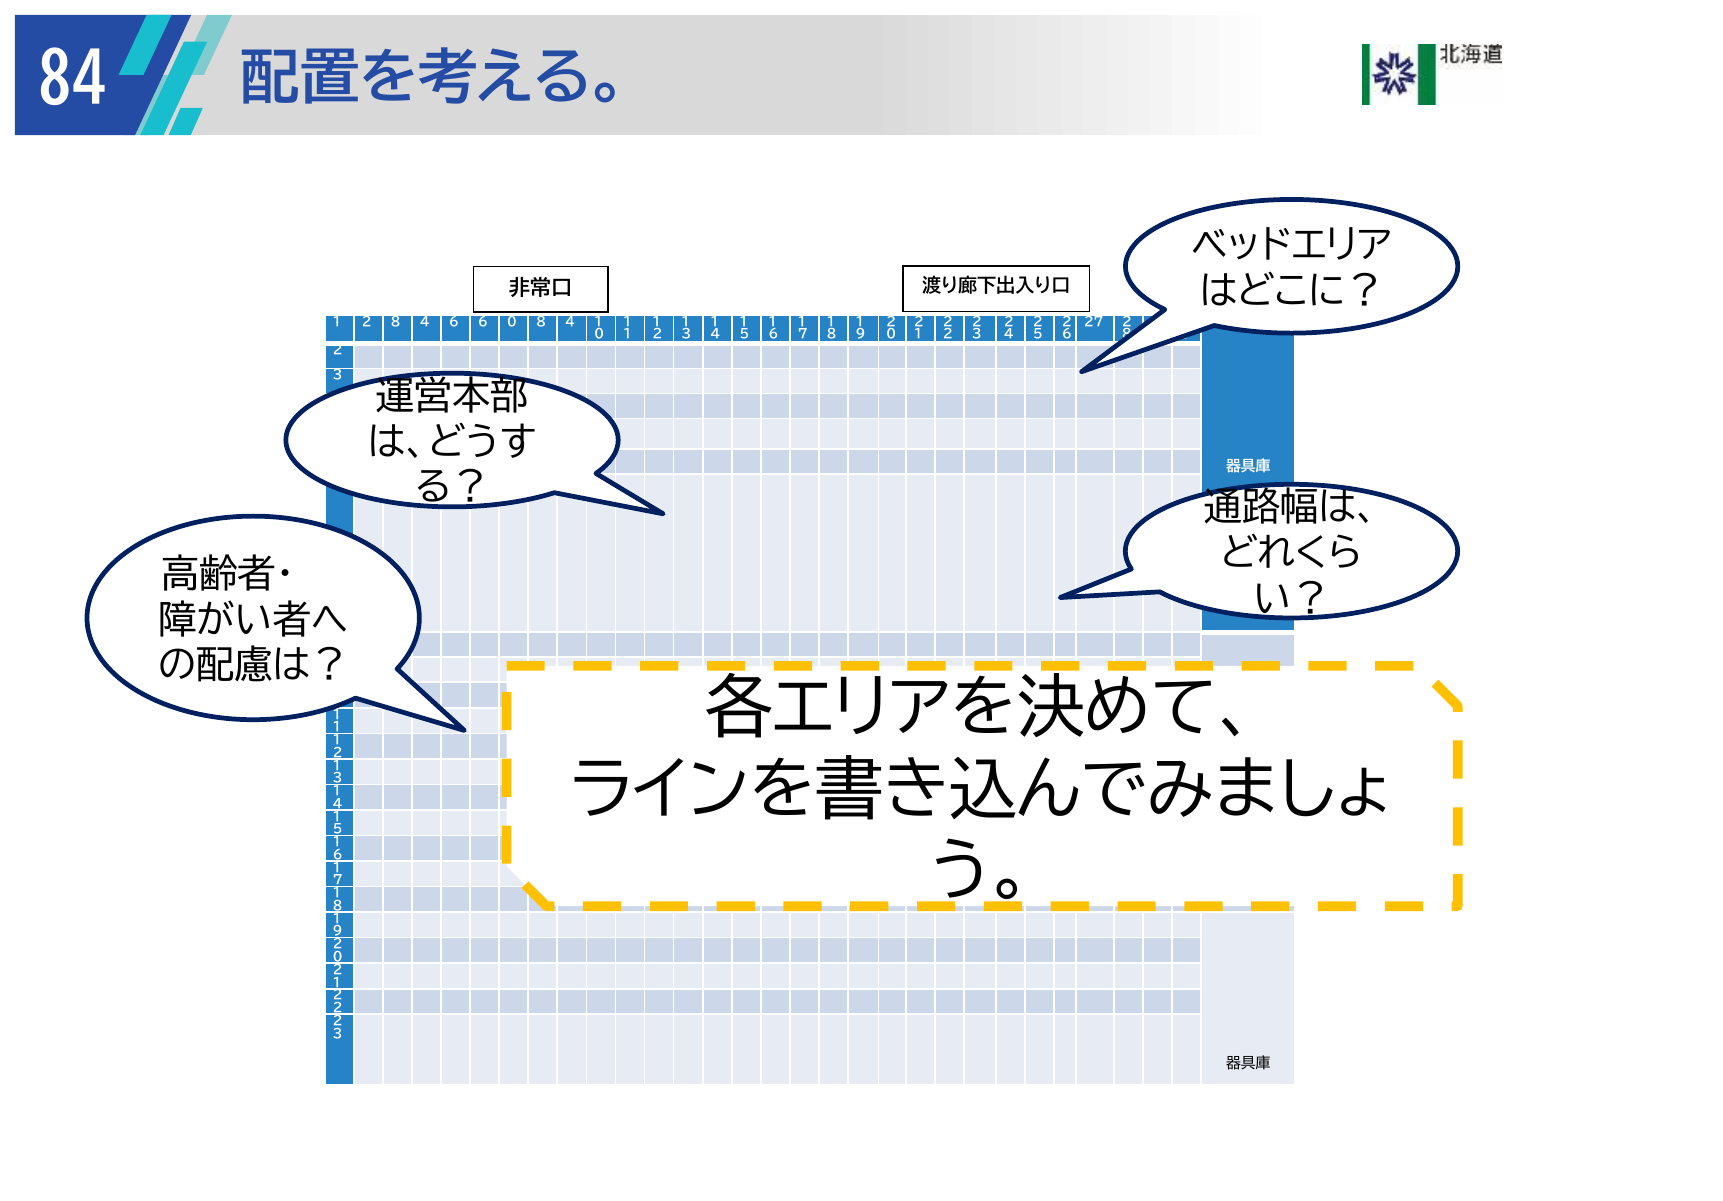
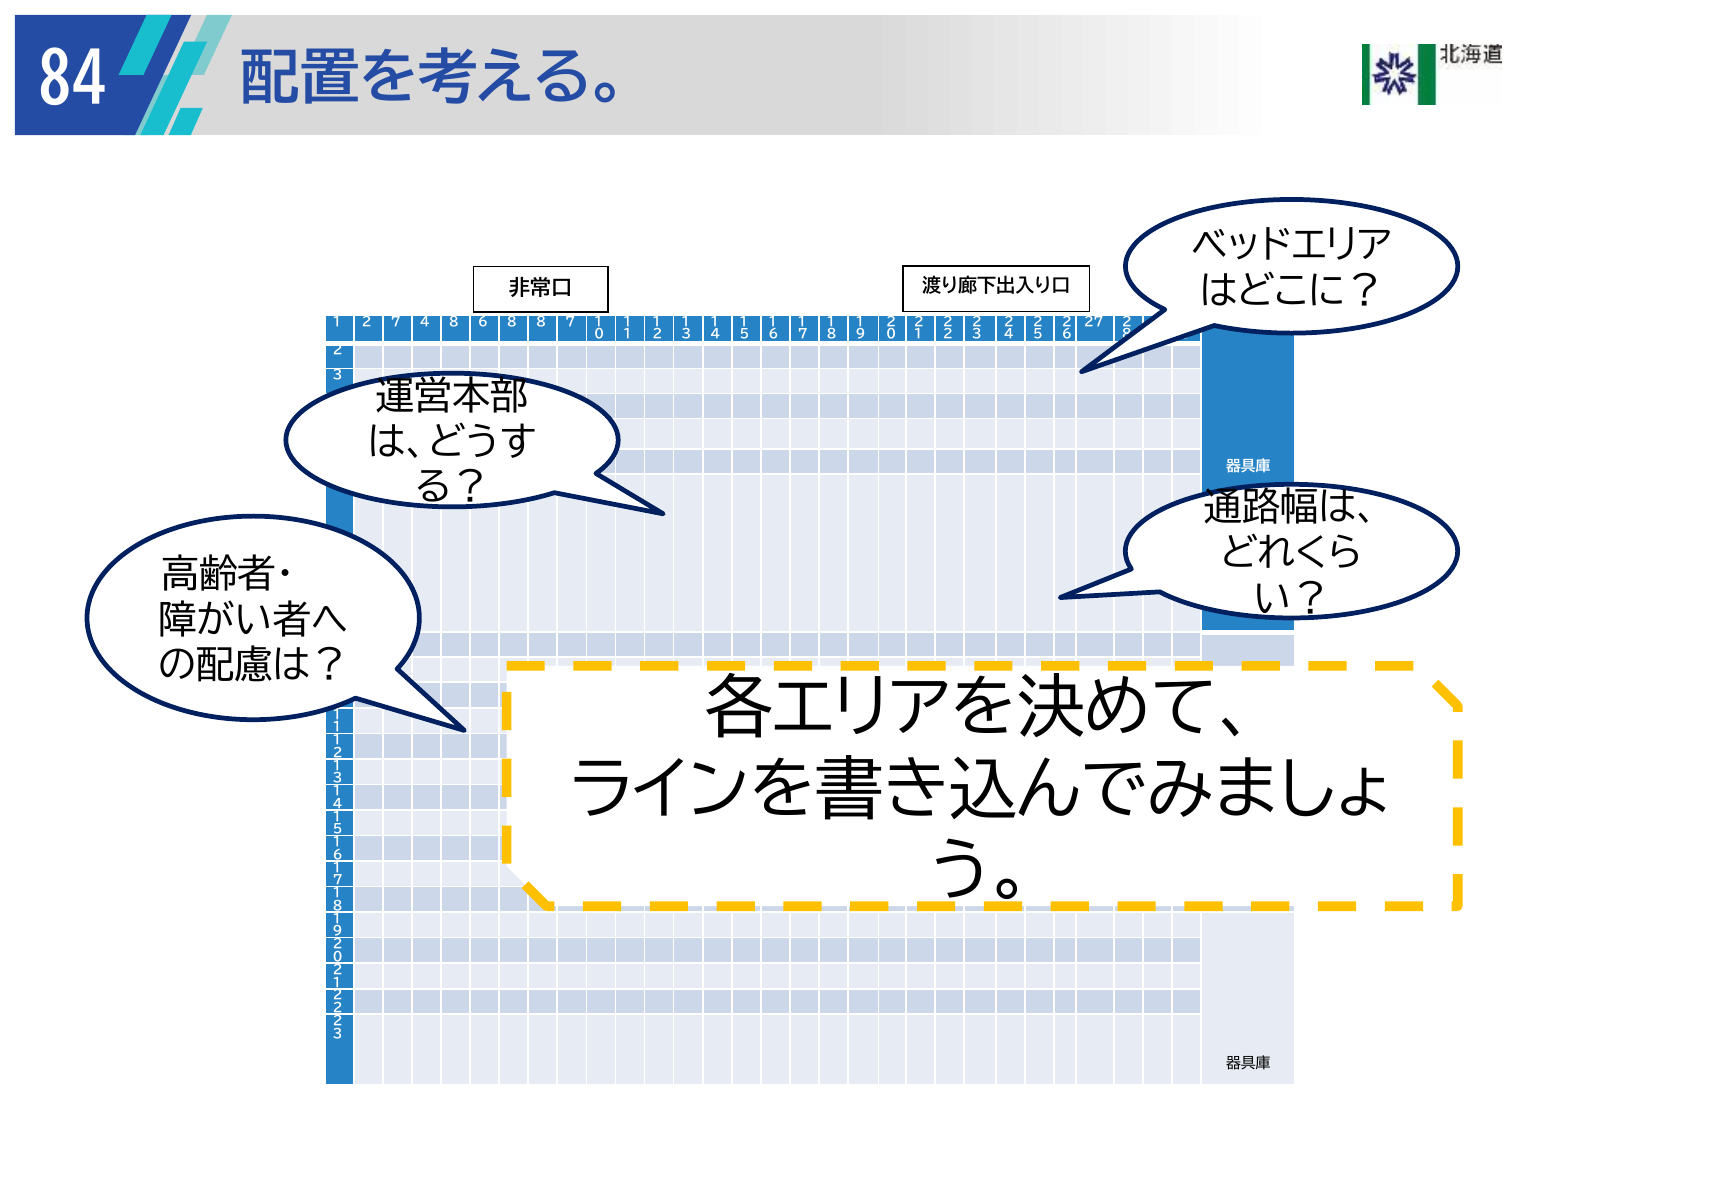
1 2 8: 8 -> 7
4 6: 6 -> 8
6 0: 0 -> 8
4 at (570, 322): 4 -> 7
